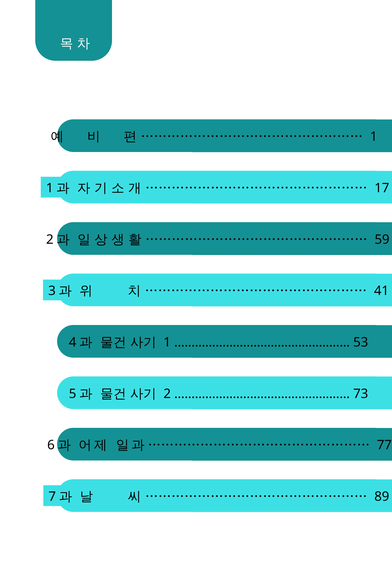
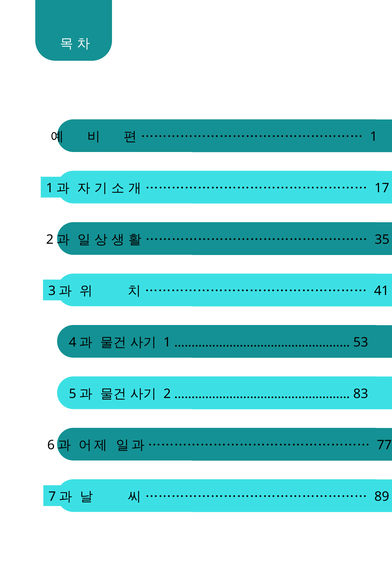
59: 59 -> 35
73: 73 -> 83
